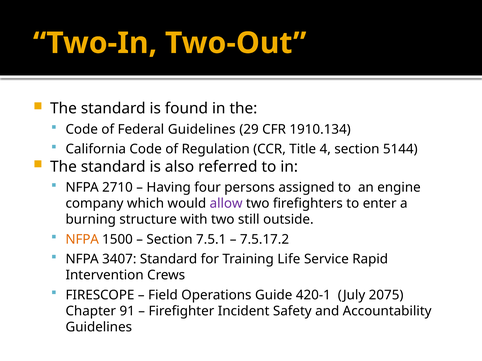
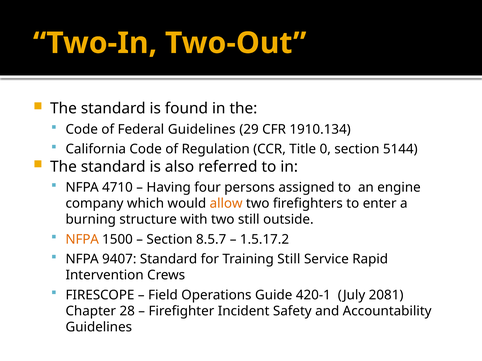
4: 4 -> 0
2710: 2710 -> 4710
allow colour: purple -> orange
7.5.1: 7.5.1 -> 8.5.7
7.5.17.2: 7.5.17.2 -> 1.5.17.2
3407: 3407 -> 9407
Training Life: Life -> Still
2075: 2075 -> 2081
91: 91 -> 28
